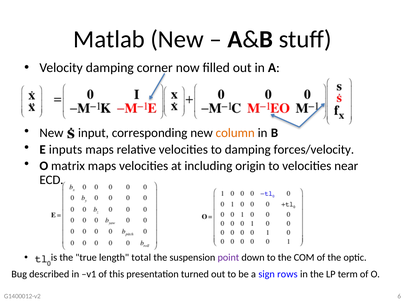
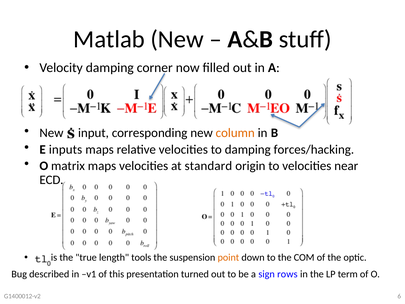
forces/velocity: forces/velocity -> forces/hacking
including: including -> standard
total: total -> tools
point colour: purple -> orange
